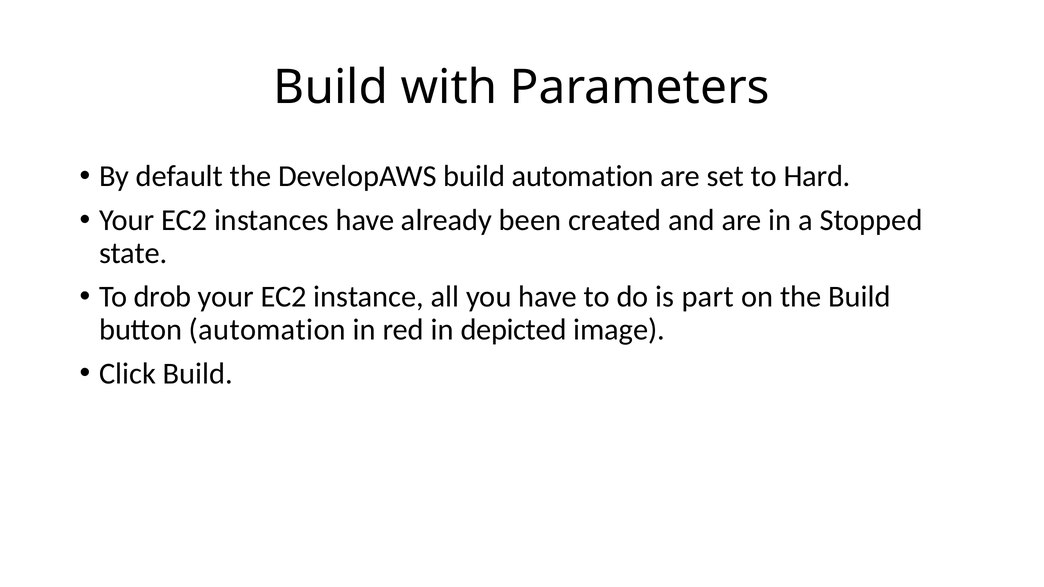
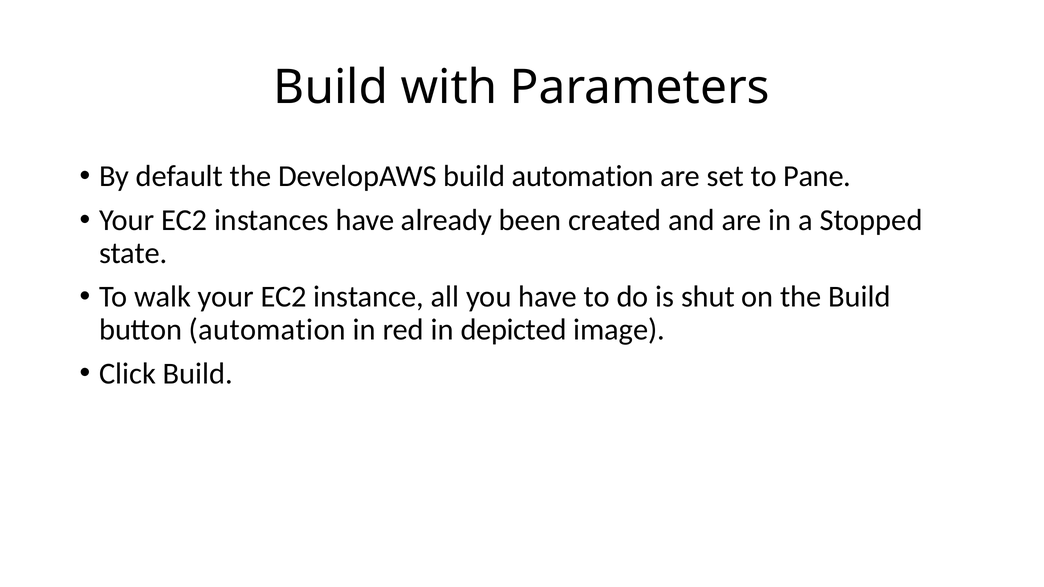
Hard: Hard -> Pane
drob: drob -> walk
part: part -> shut
